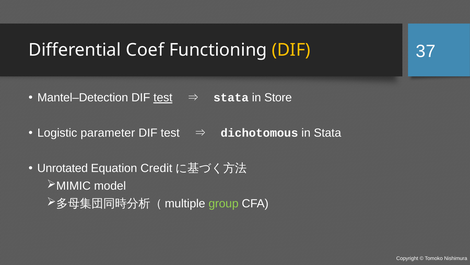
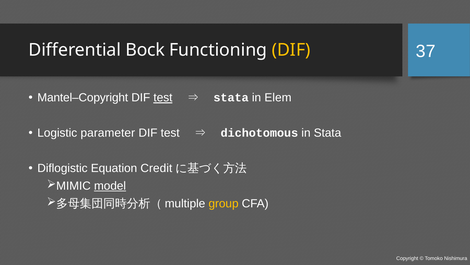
Coef: Coef -> Bock
Mantel–Detection: Mantel–Detection -> Mantel–Copyright
Store: Store -> Elem
Unrotated: Unrotated -> Diflogistic
model underline: none -> present
group colour: light green -> yellow
